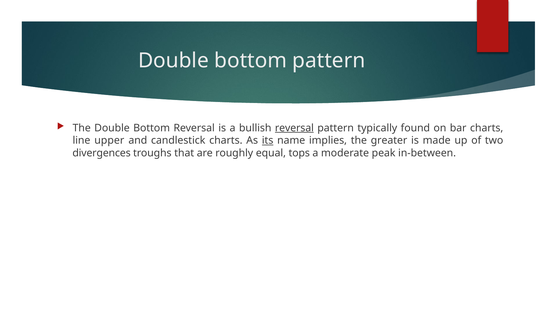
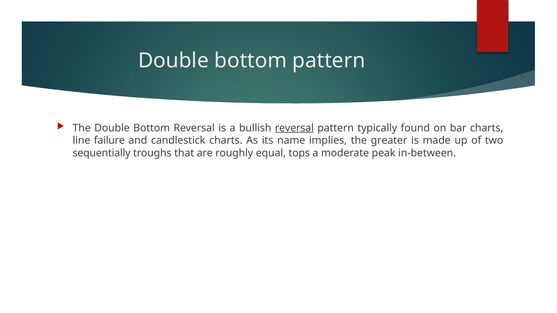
upper: upper -> failure
its underline: present -> none
divergences: divergences -> sequentially
